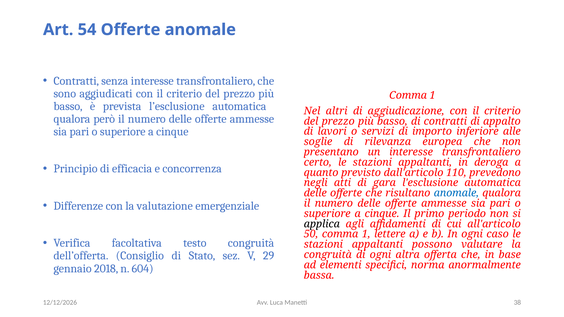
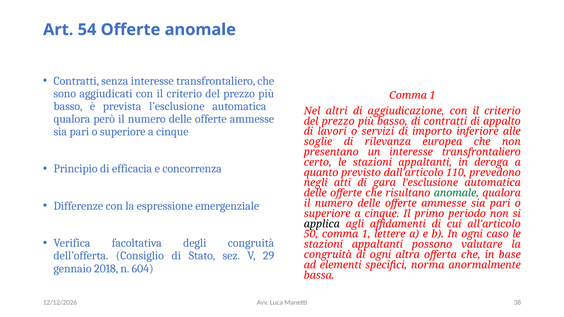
anomale at (456, 193) colour: blue -> green
valutazione: valutazione -> espressione
testo: testo -> degli
